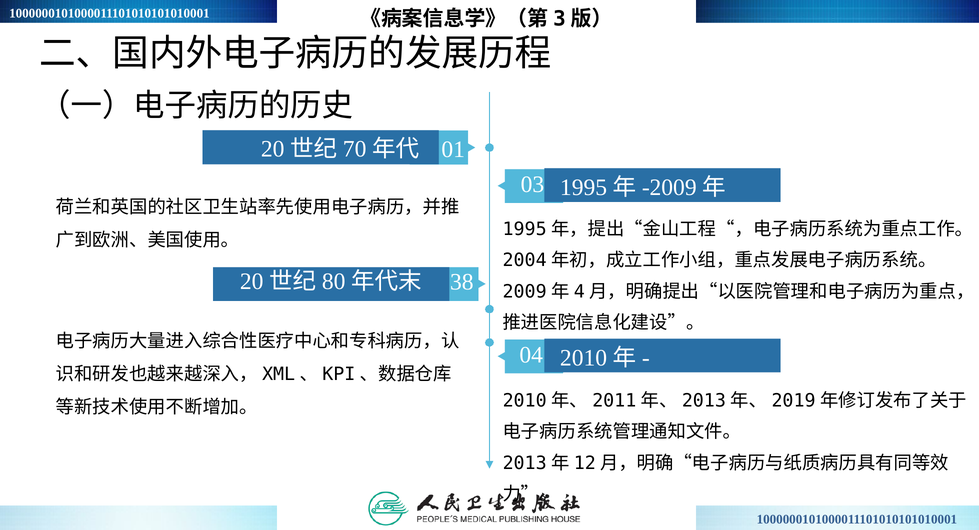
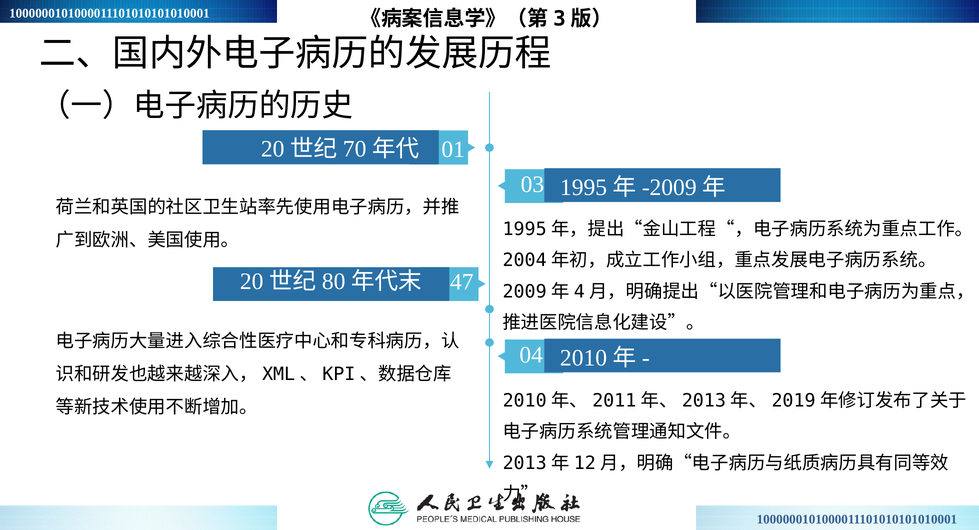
38: 38 -> 47
